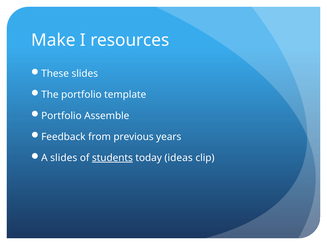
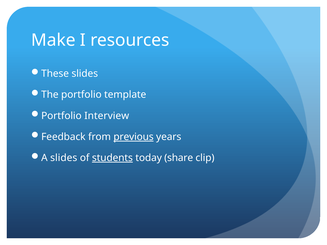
Assemble: Assemble -> Interview
previous underline: none -> present
ideas: ideas -> share
